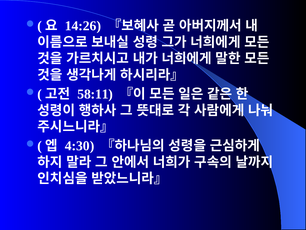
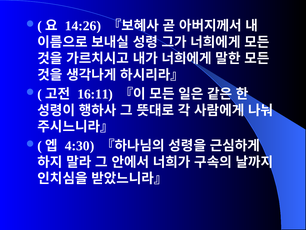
58:11: 58:11 -> 16:11
